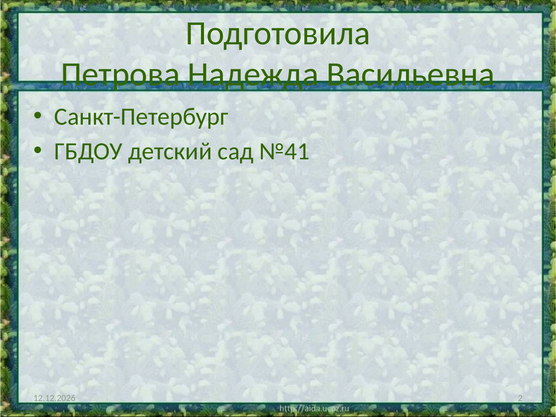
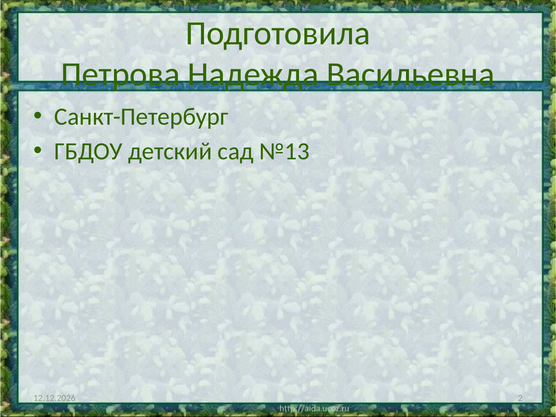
№41: №41 -> №13
